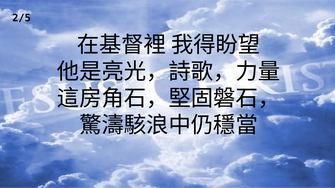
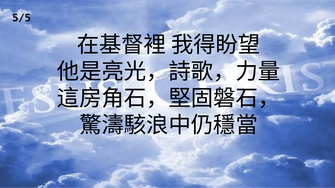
2/5: 2/5 -> 5/5
